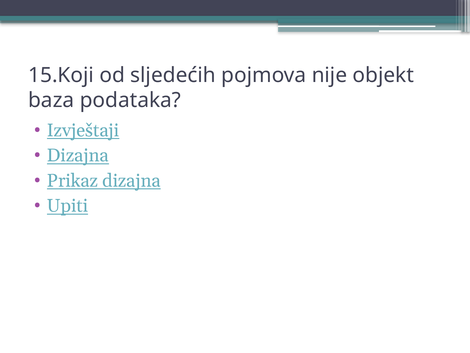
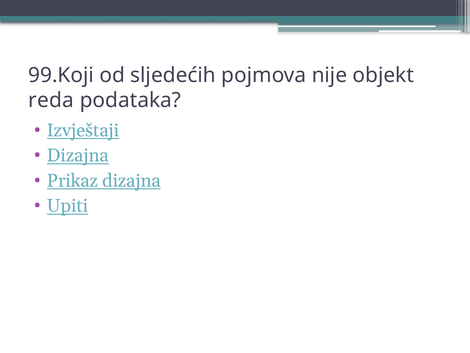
15.Koji: 15.Koji -> 99.Koji
baza: baza -> reda
